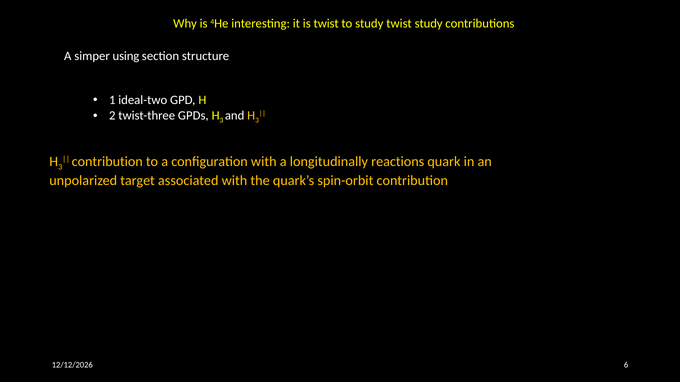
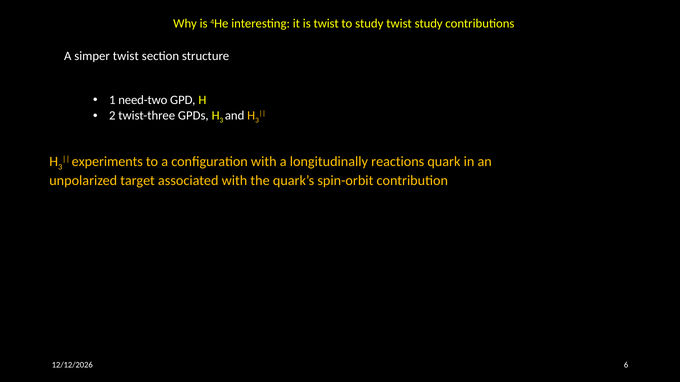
simper using: using -> twist
ideal-two: ideal-two -> need-two
contribution at (107, 162): contribution -> experiments
